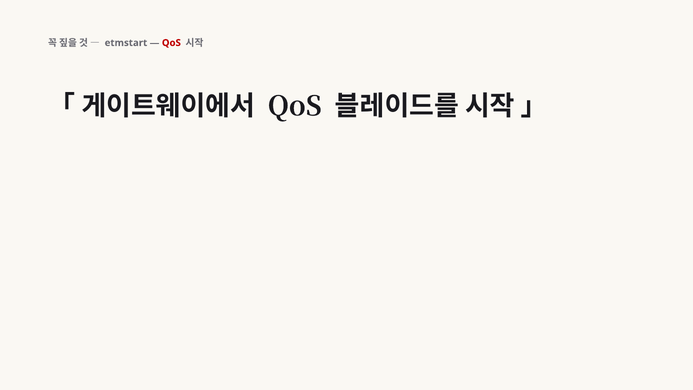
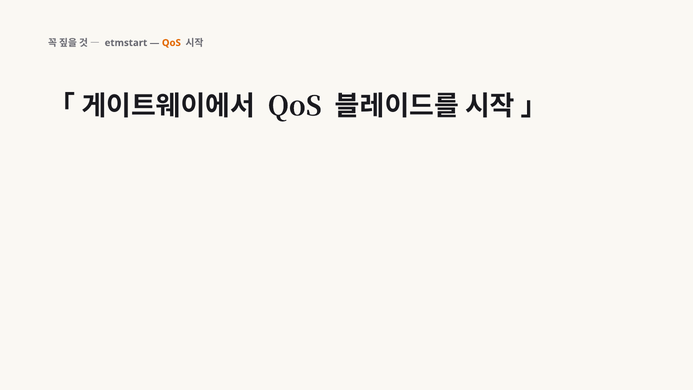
QoS at (171, 43) colour: red -> orange
